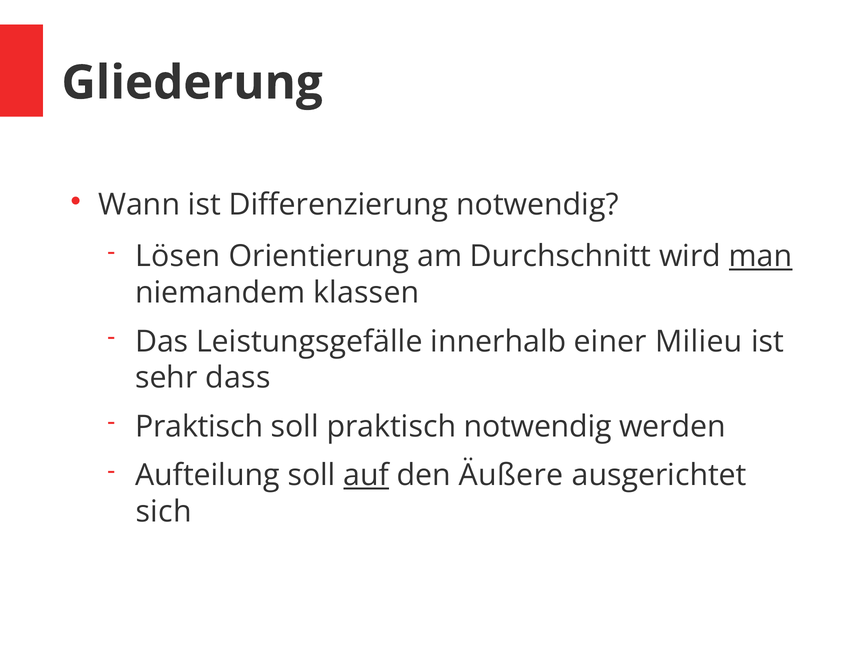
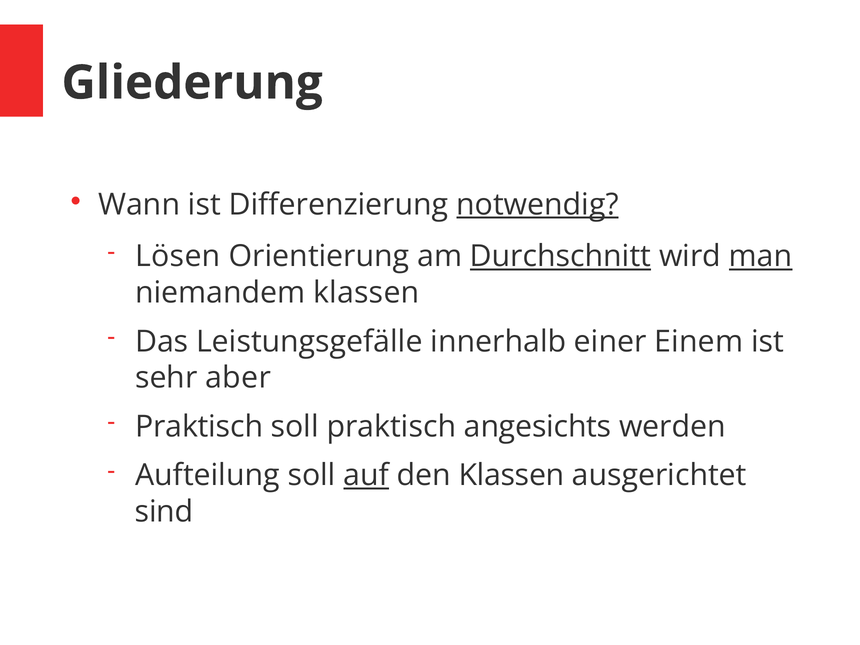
notwendig at (537, 205) underline: none -> present
Durchschnitt underline: none -> present
Milieu: Milieu -> Einem
dass: dass -> aber
praktisch notwendig: notwendig -> angesichts
den Äußere: Äußere -> Klassen
sich: sich -> sind
